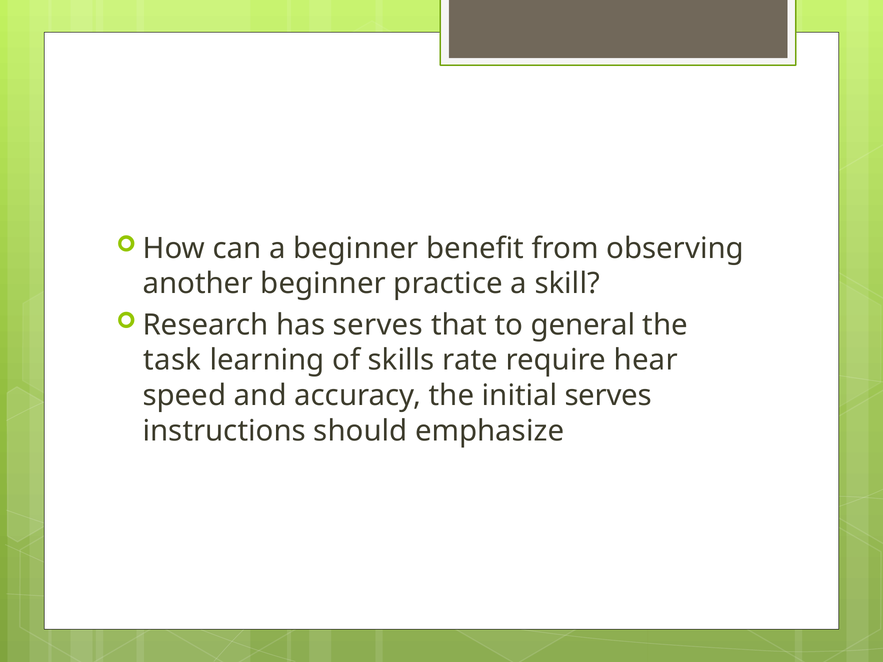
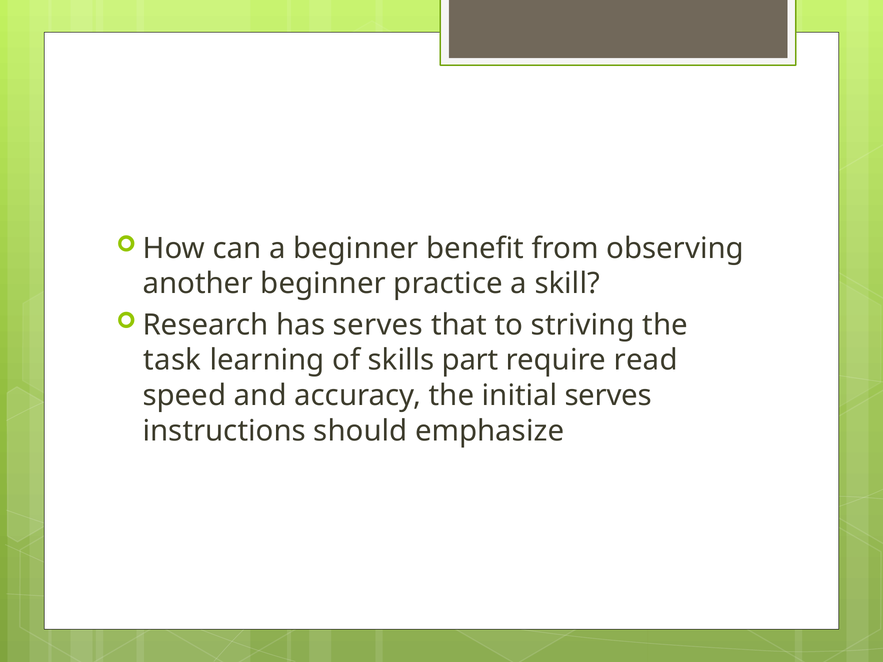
general: general -> striving
rate: rate -> part
hear: hear -> read
